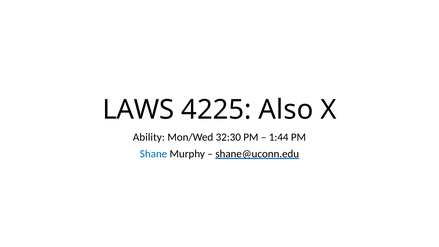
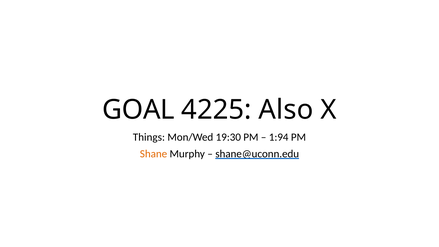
LAWS: LAWS -> GOAL
Ability: Ability -> Things
32:30: 32:30 -> 19:30
1:44: 1:44 -> 1:94
Shane colour: blue -> orange
